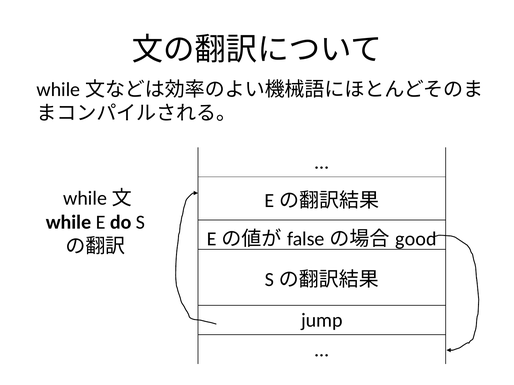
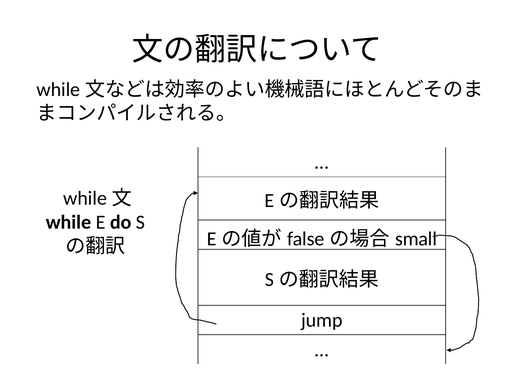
good: good -> small
